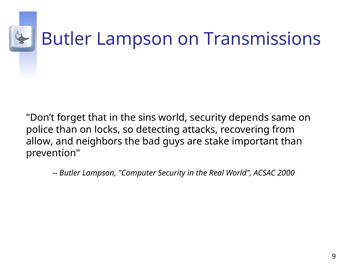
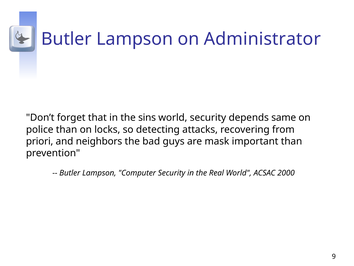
Transmissions: Transmissions -> Administrator
allow: allow -> priori
stake: stake -> mask
